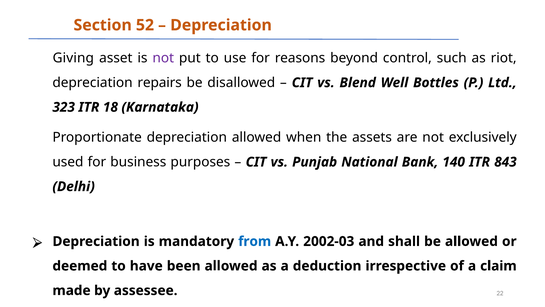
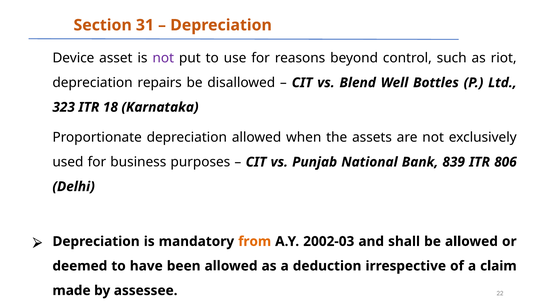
52: 52 -> 31
Giving: Giving -> Device
140: 140 -> 839
843: 843 -> 806
from colour: blue -> orange
